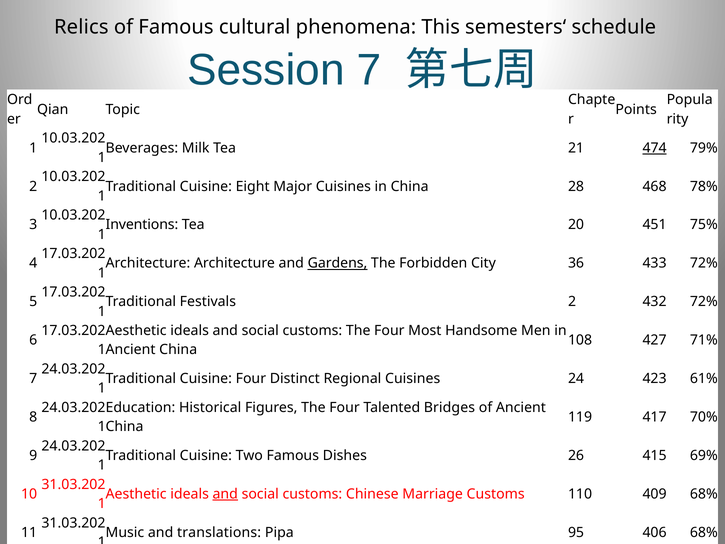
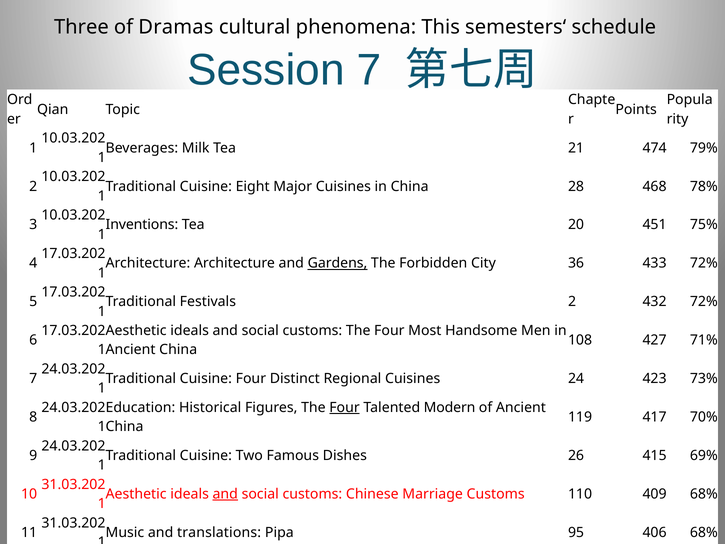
Relics at (81, 27): Relics -> Three
of Famous: Famous -> Dramas
474 underline: present -> none
423 61%: 61% -> 73%
Four at (345, 407) underline: none -> present
Talented Bridges: Bridges -> Modern
